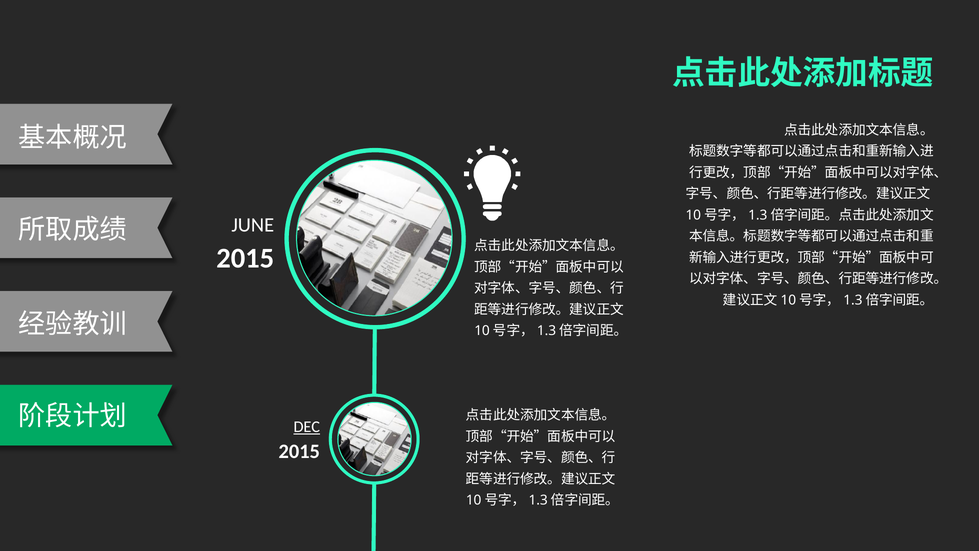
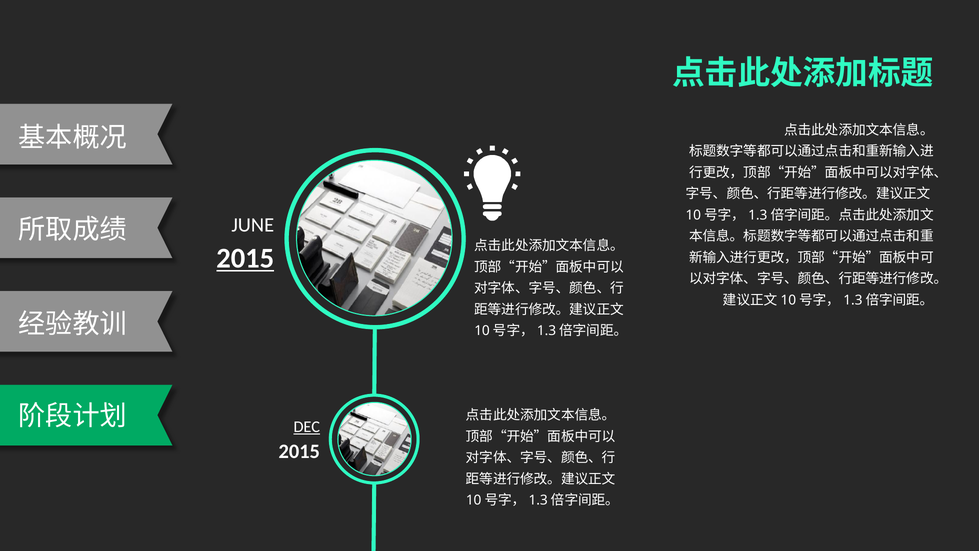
2015 at (245, 258) underline: none -> present
